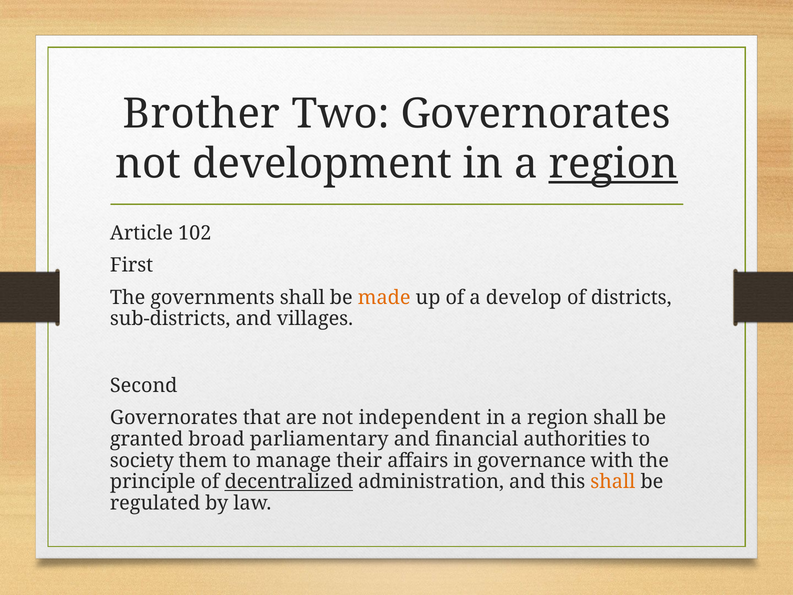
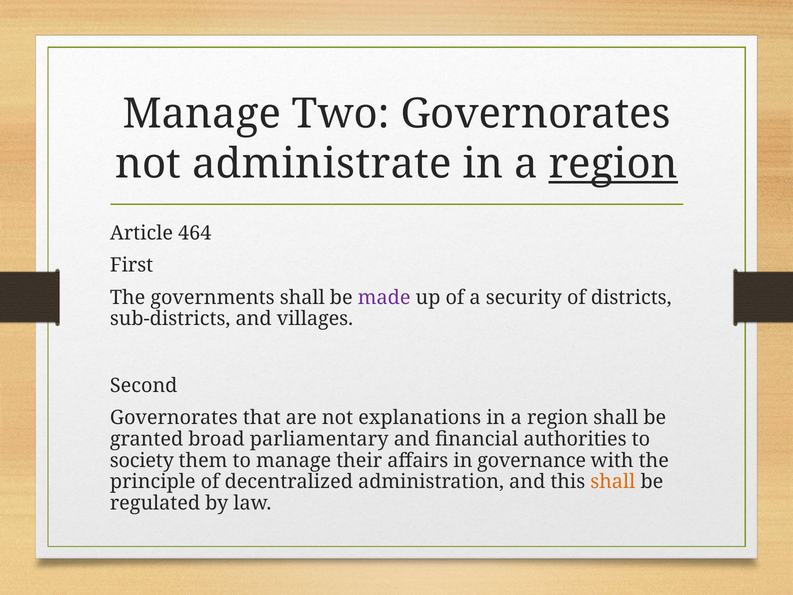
Brother at (202, 114): Brother -> Manage
development: development -> administrate
102: 102 -> 464
made colour: orange -> purple
develop: develop -> security
independent: independent -> explanations
decentralized underline: present -> none
